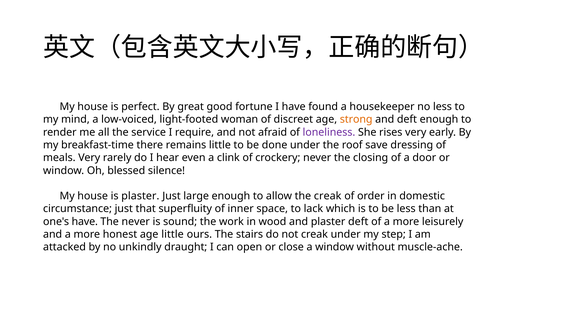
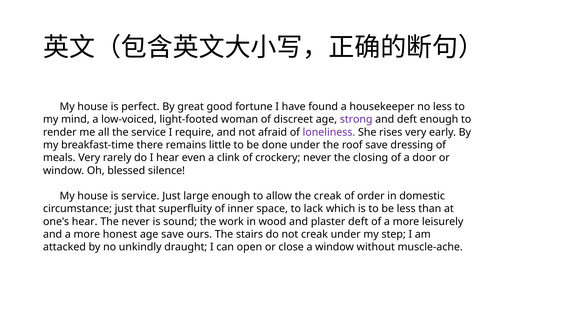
strong colour: orange -> purple
is plaster: plaster -> service
one's have: have -> hear
age little: little -> save
